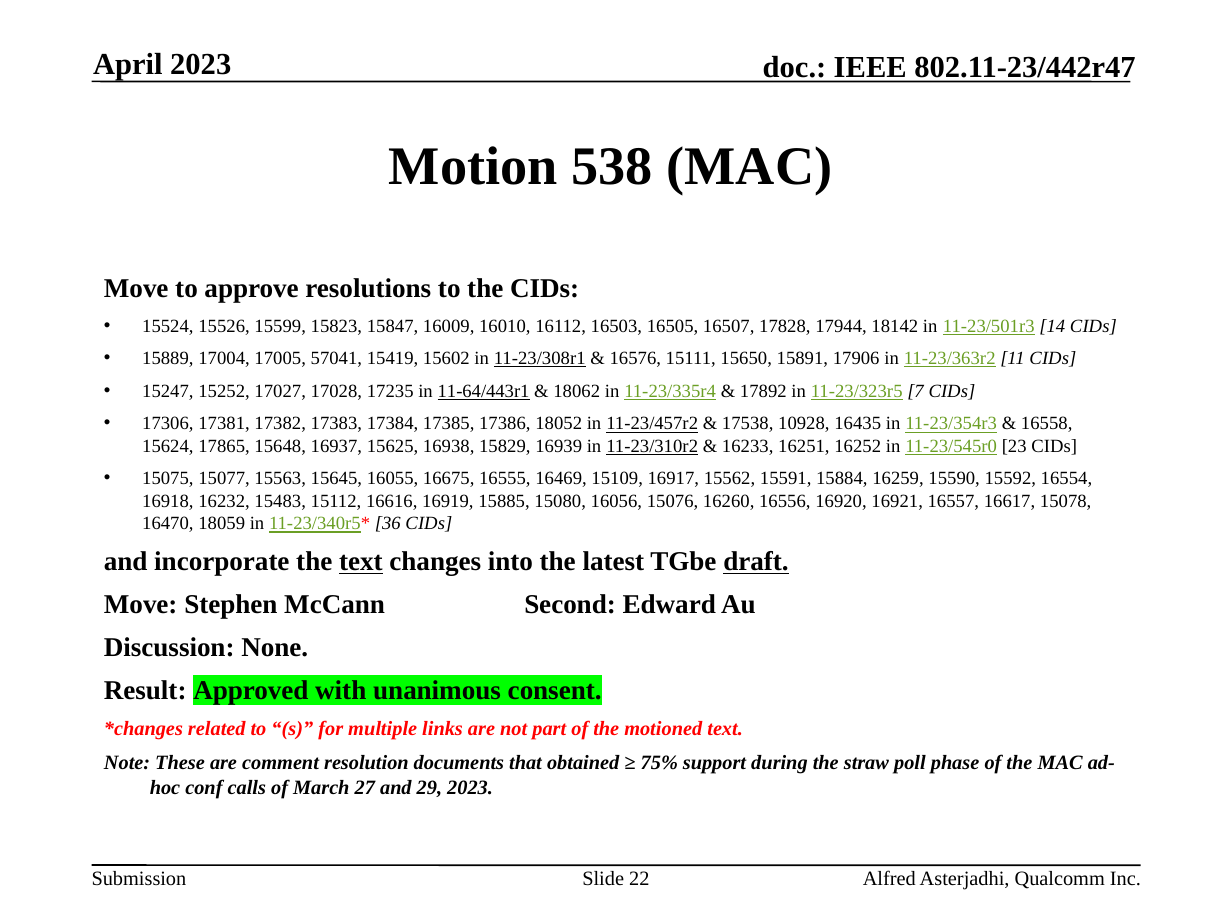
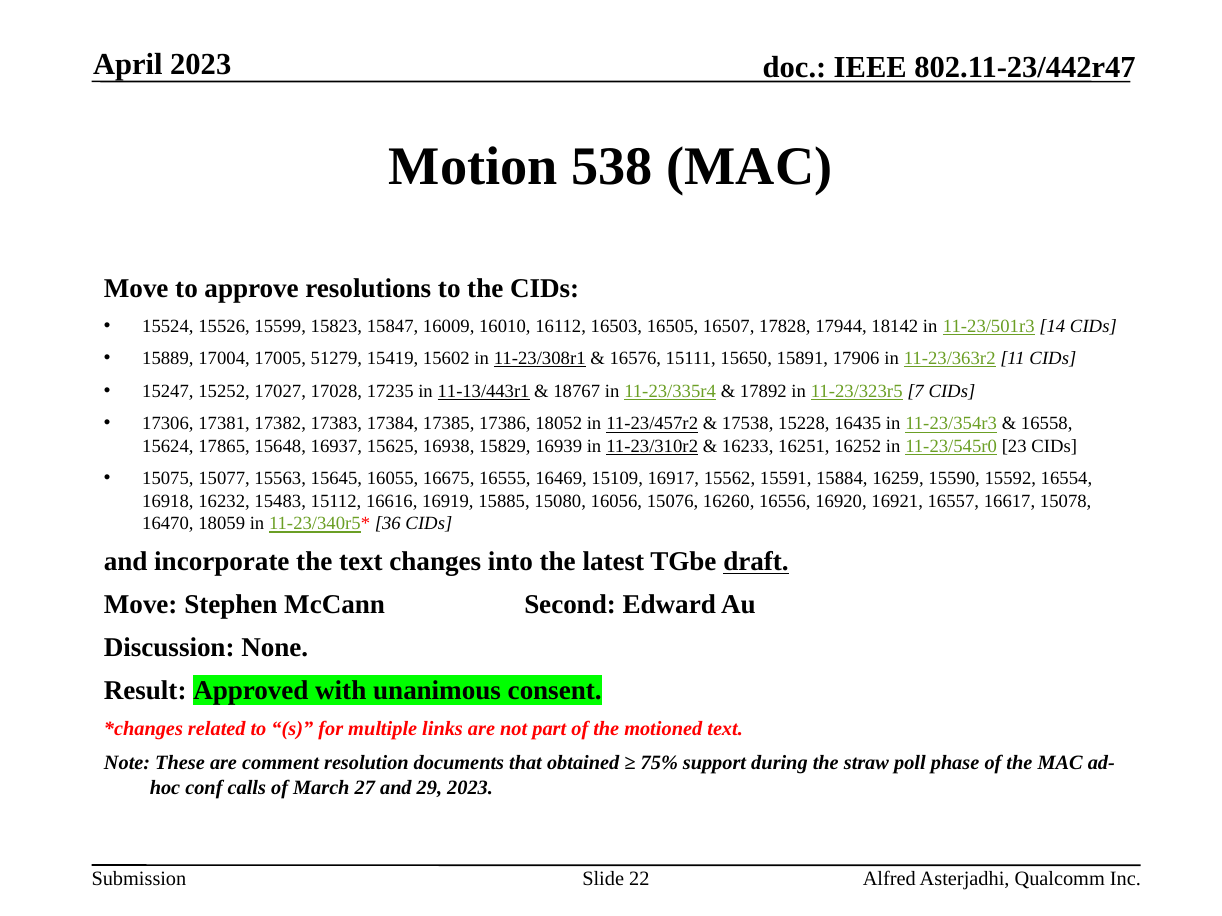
57041: 57041 -> 51279
11-64/443r1: 11-64/443r1 -> 11-13/443r1
18062: 18062 -> 18767
10928: 10928 -> 15228
text at (361, 562) underline: present -> none
